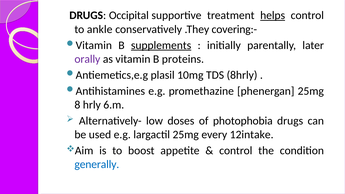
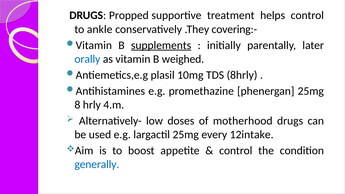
Occipital: Occipital -> Propped
helps underline: present -> none
orally colour: purple -> blue
proteins: proteins -> weighed
6.m: 6.m -> 4.m
photophobia: photophobia -> motherhood
